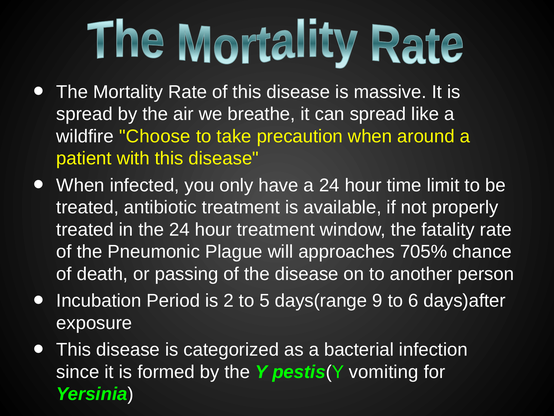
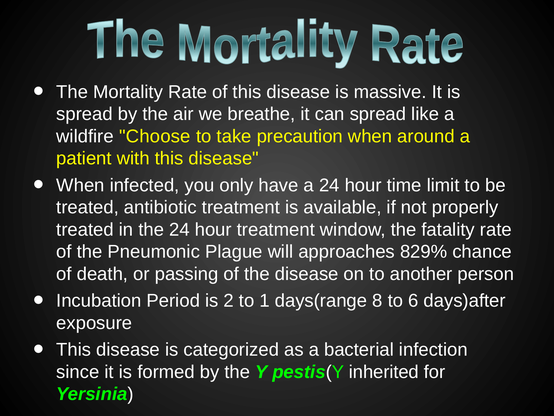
705%: 705% -> 829%
5: 5 -> 1
9: 9 -> 8
vomiting: vomiting -> inherited
